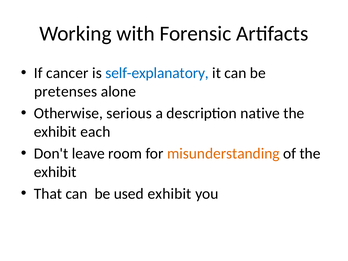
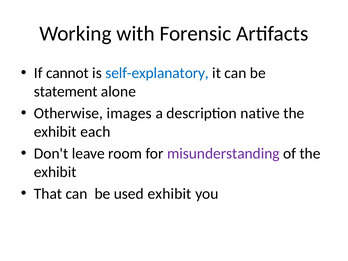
cancer: cancer -> cannot
pretenses: pretenses -> statement
serious: serious -> images
misunderstanding colour: orange -> purple
